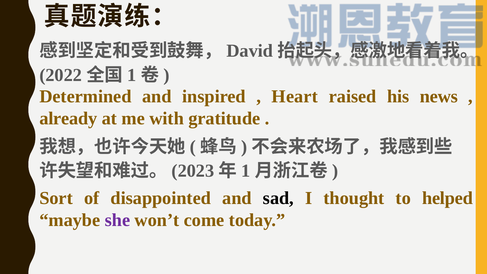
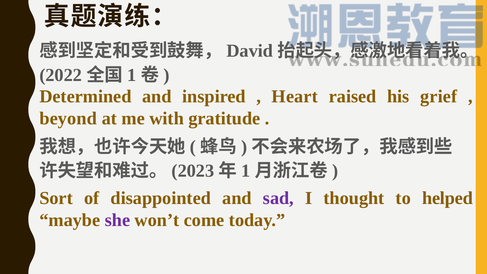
news: news -> grief
already: already -> beyond
sad colour: black -> purple
